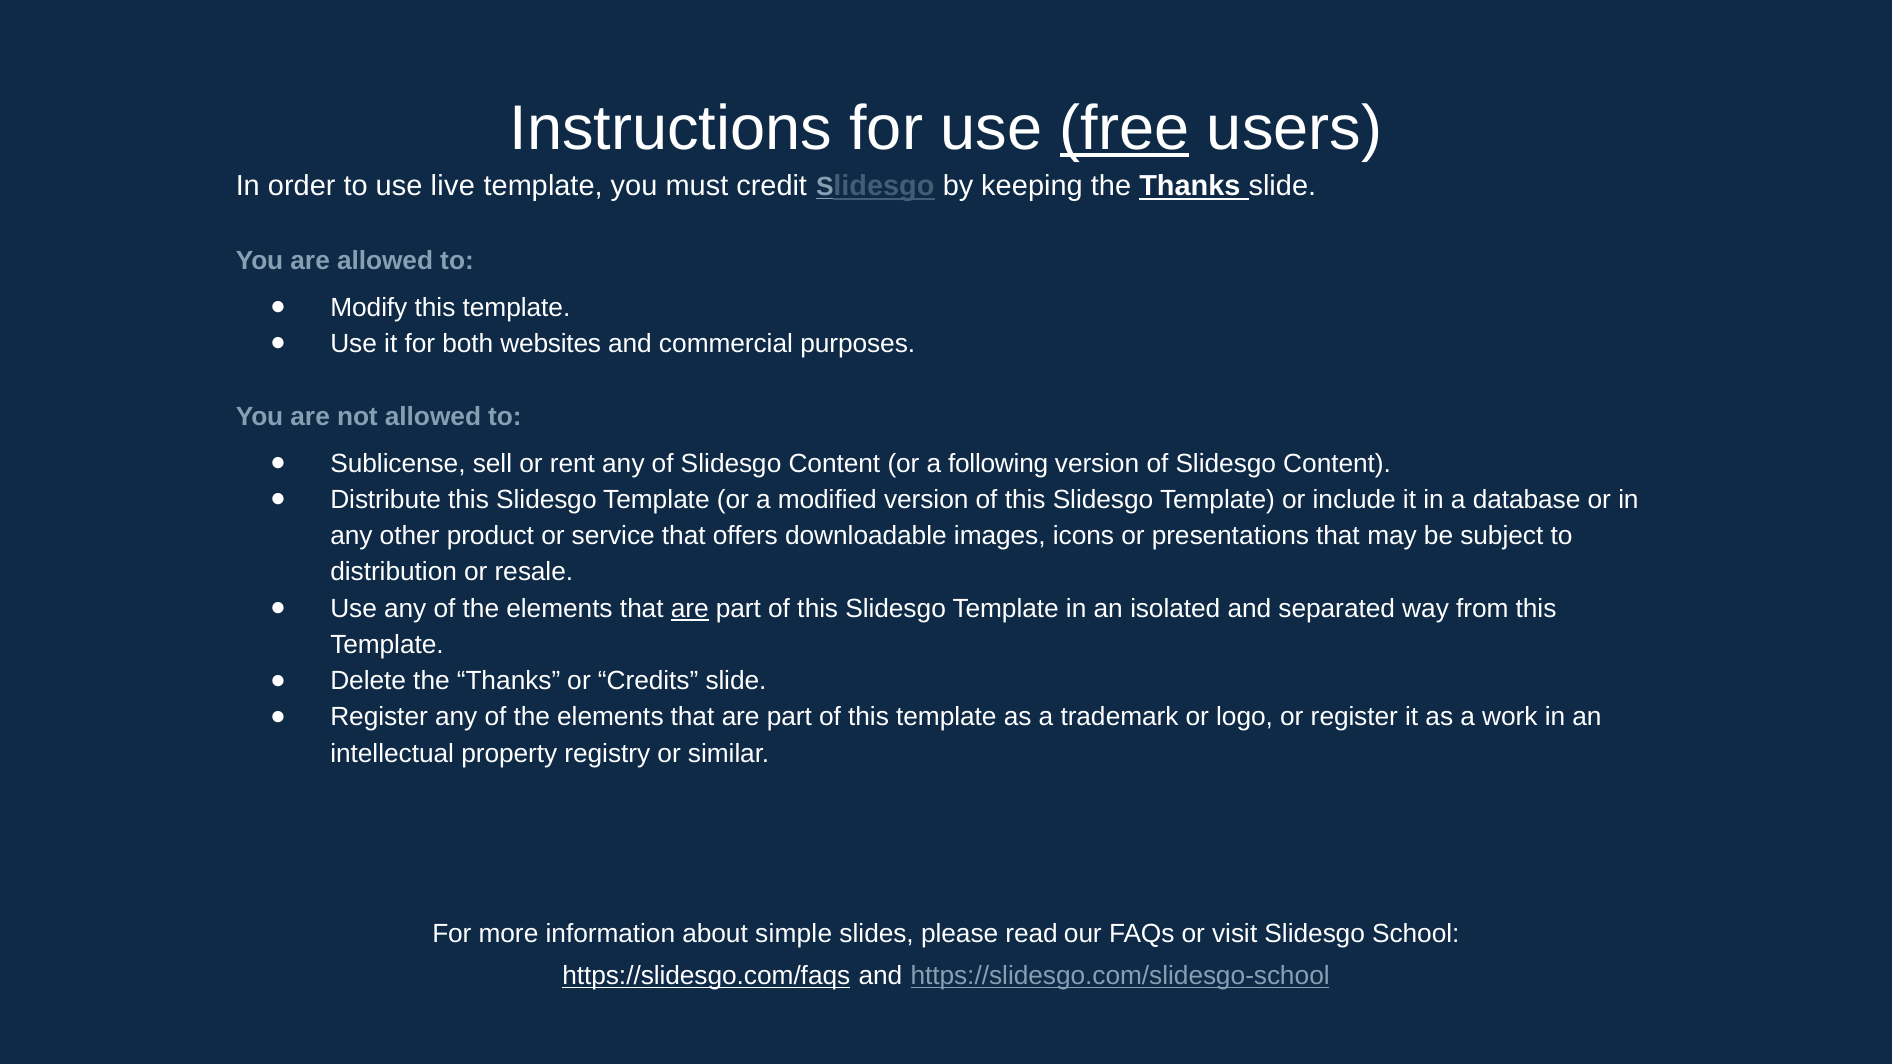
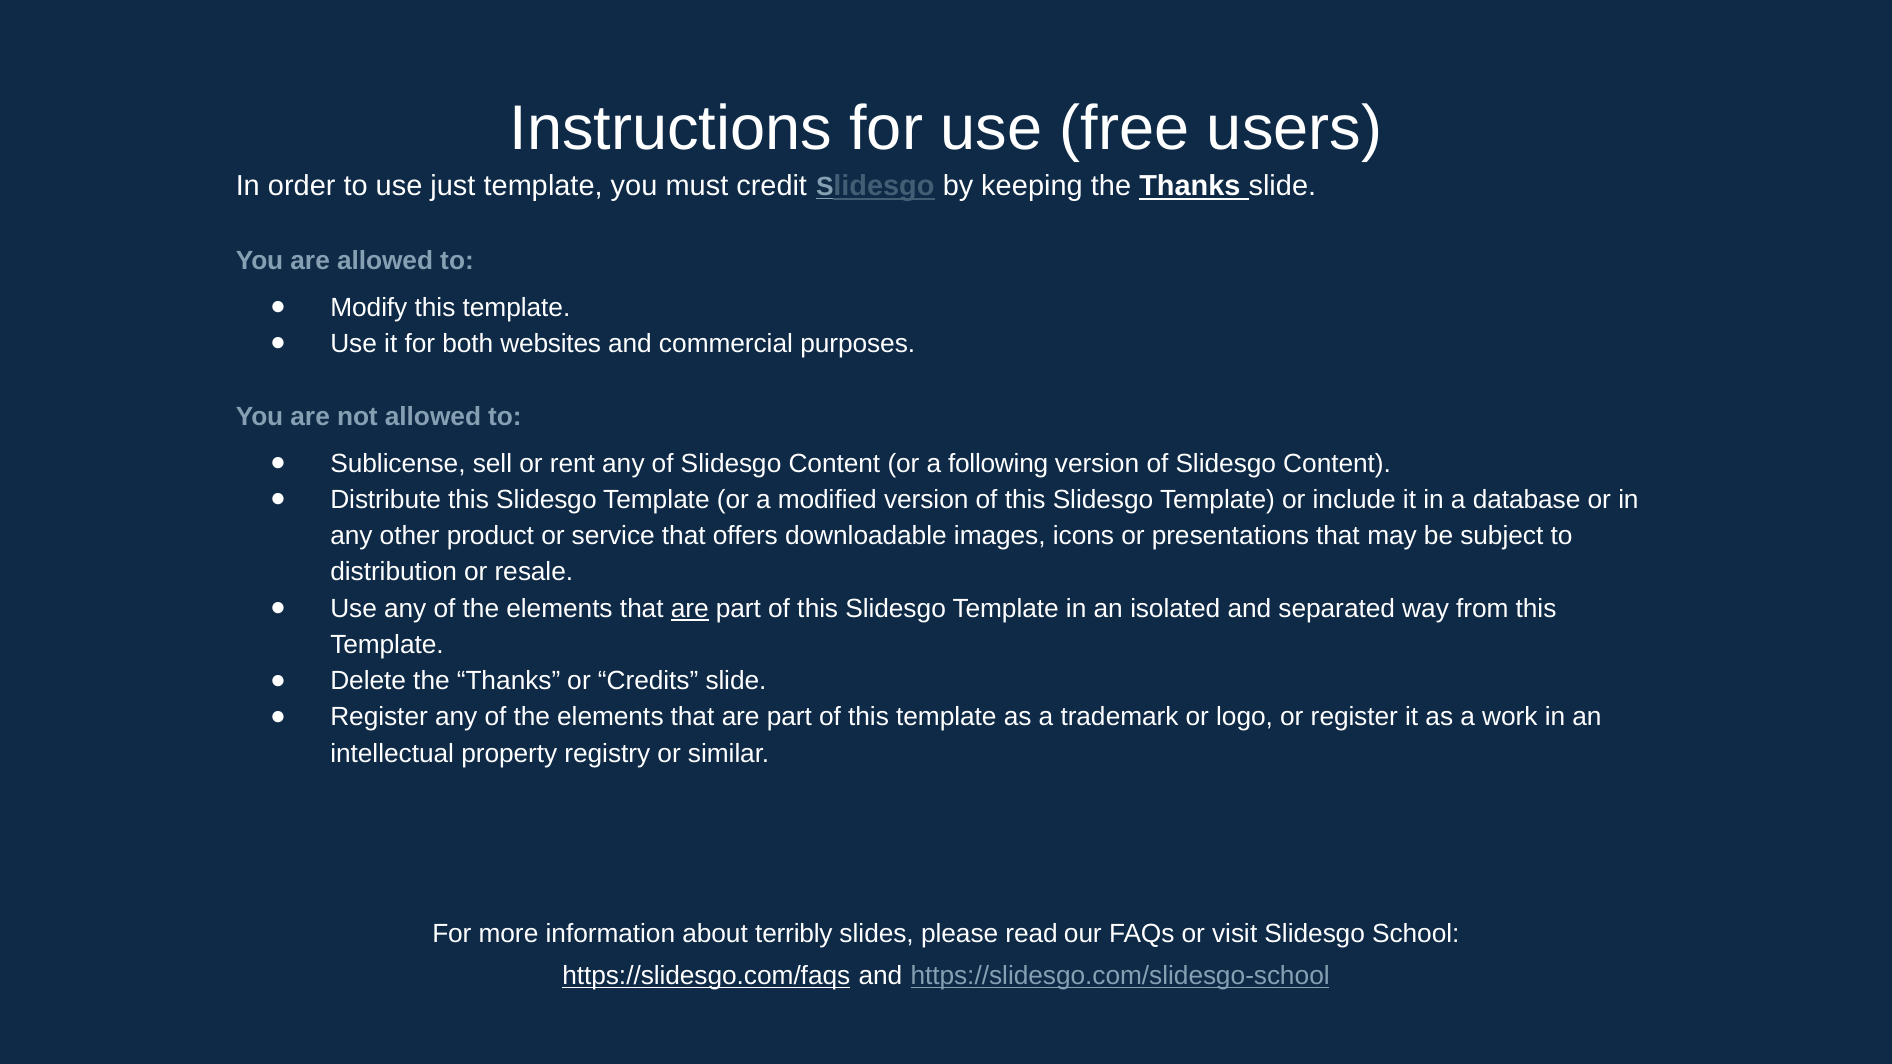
free underline: present -> none
live: live -> just
simple: simple -> terribly
